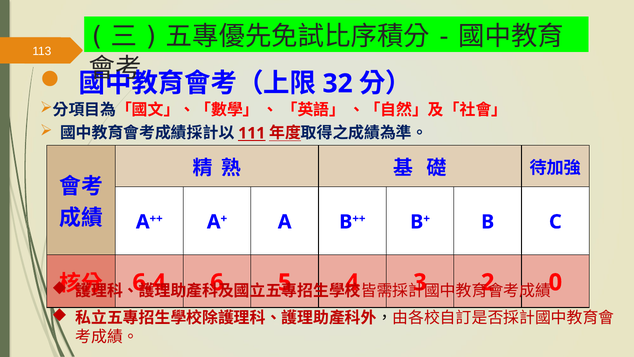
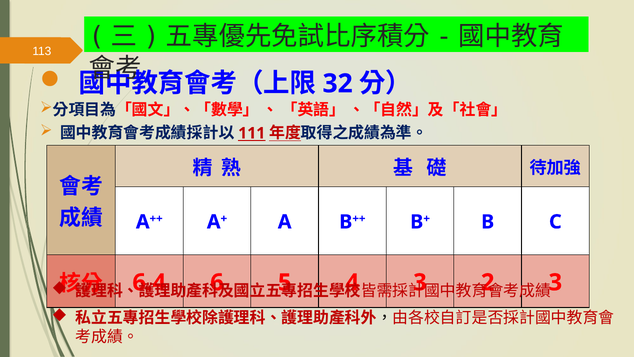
0 at (555, 282): 0 -> 3
